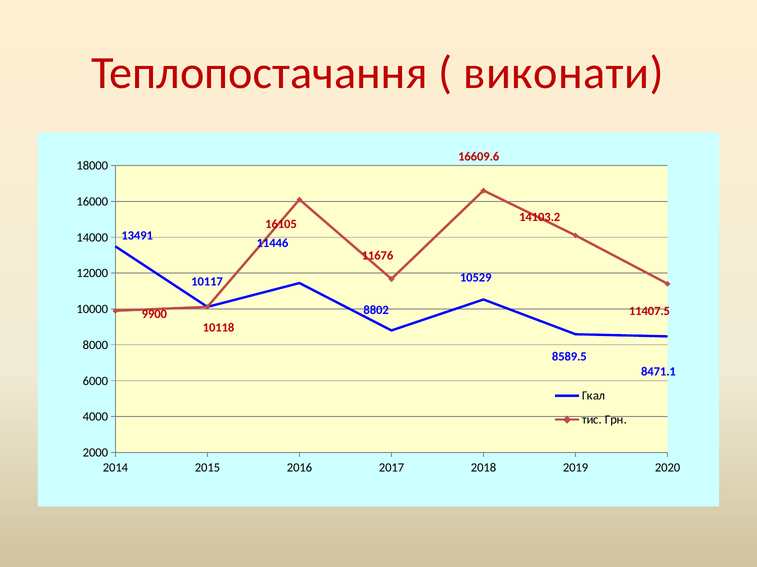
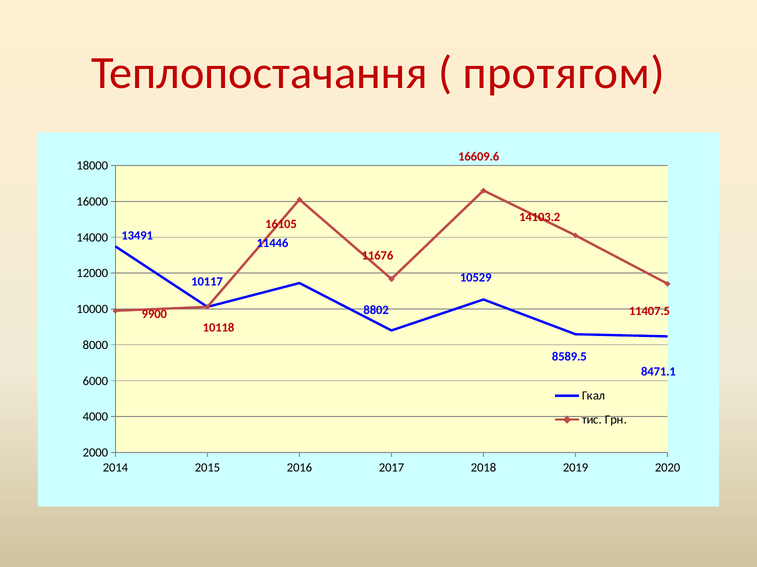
виконати: виконати -> протягом
